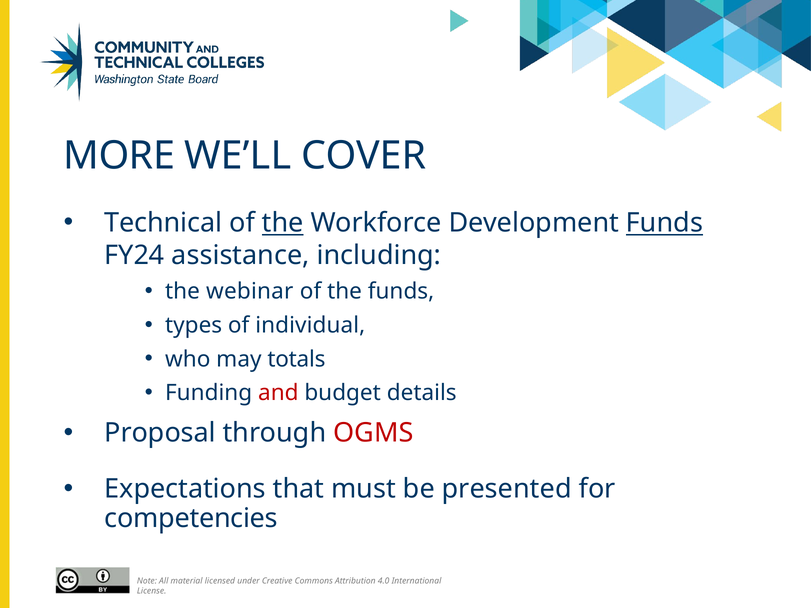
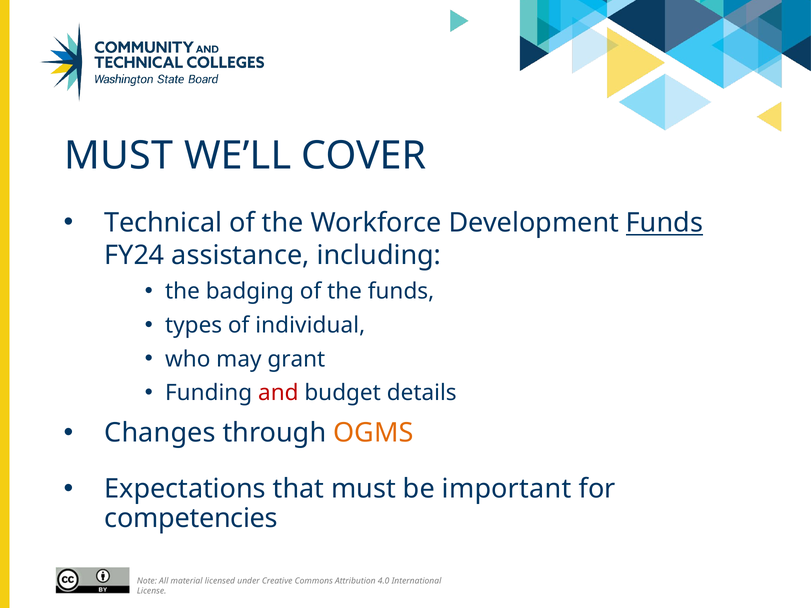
MORE at (119, 156): MORE -> MUST
the at (283, 223) underline: present -> none
webinar: webinar -> badging
totals: totals -> grant
Proposal: Proposal -> Changes
OGMS colour: red -> orange
presented: presented -> important
